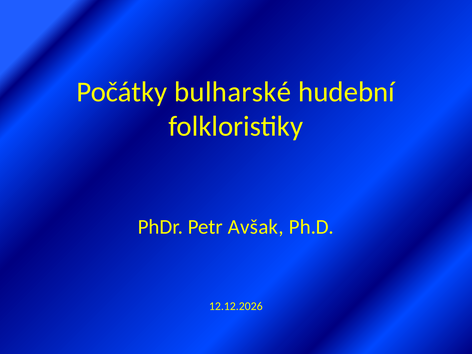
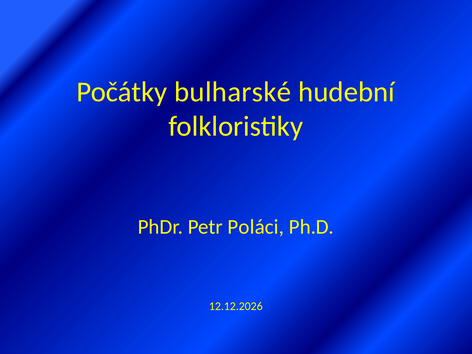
Avšak: Avšak -> Poláci
